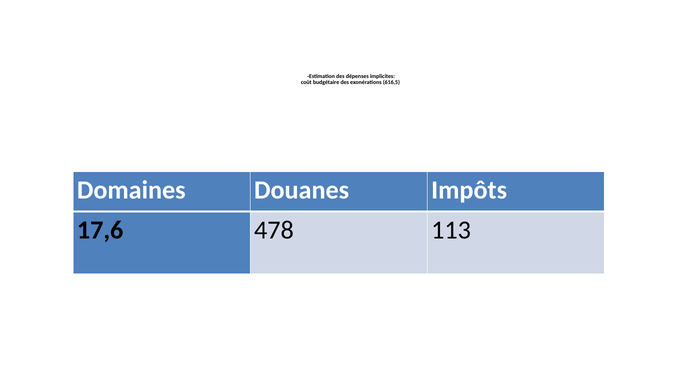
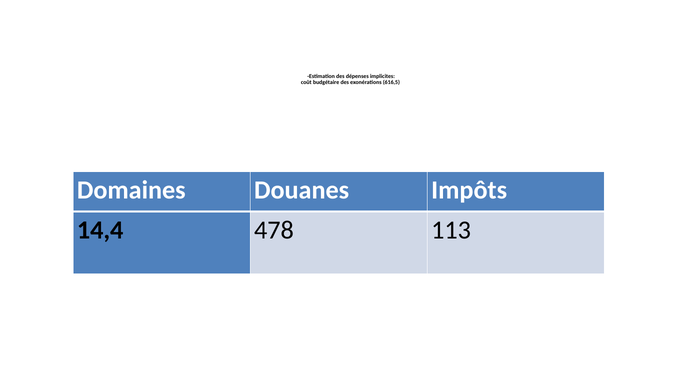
17,6: 17,6 -> 14,4
